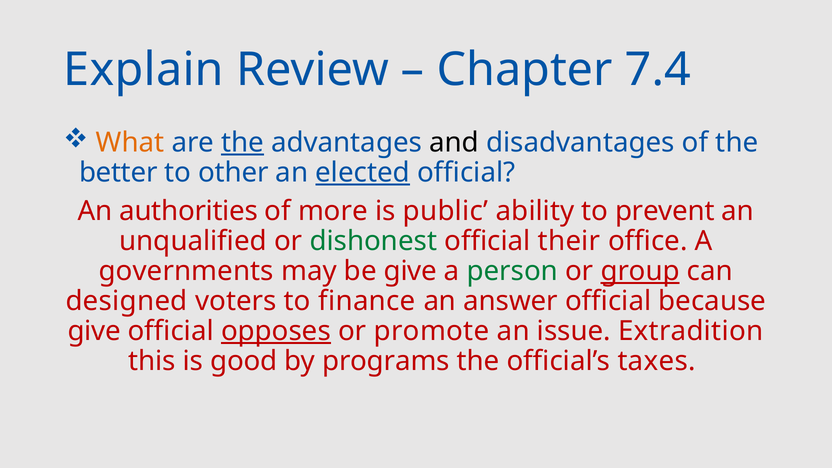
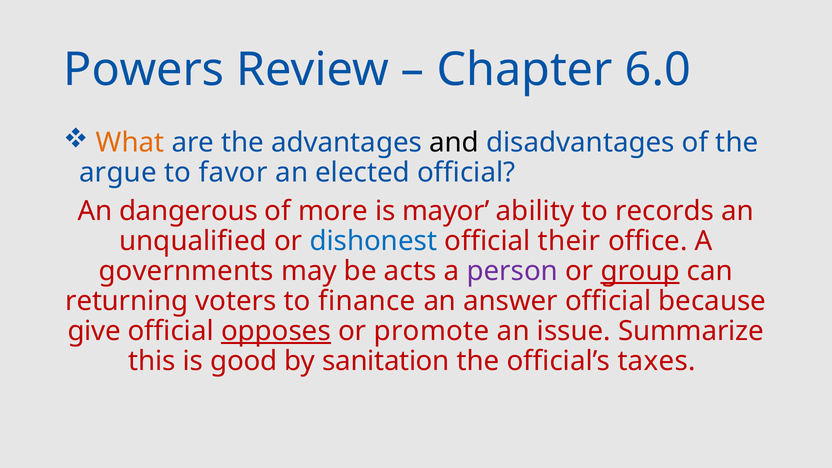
Explain: Explain -> Powers
7.4: 7.4 -> 6.0
the at (242, 143) underline: present -> none
better: better -> argue
other: other -> favor
elected underline: present -> none
authorities: authorities -> dangerous
public: public -> mayor
prevent: prevent -> records
dishonest colour: green -> blue
be give: give -> acts
person colour: green -> purple
designed: designed -> returning
Extradition: Extradition -> Summarize
programs: programs -> sanitation
